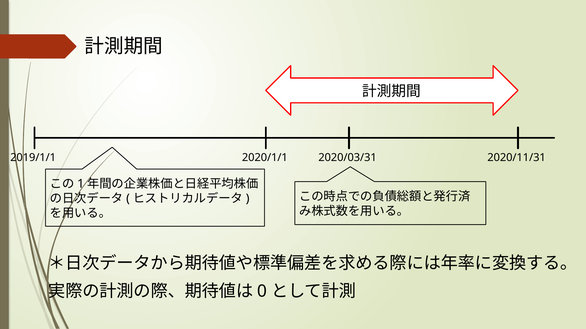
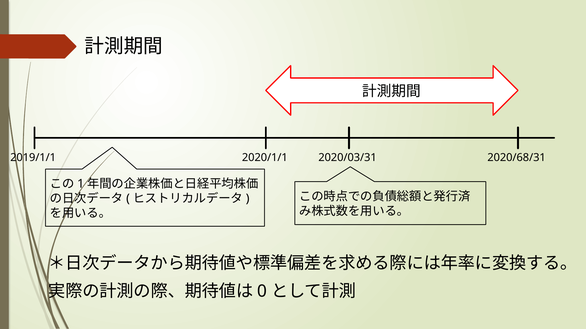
2020/11/31: 2020/11/31 -> 2020/68/31
